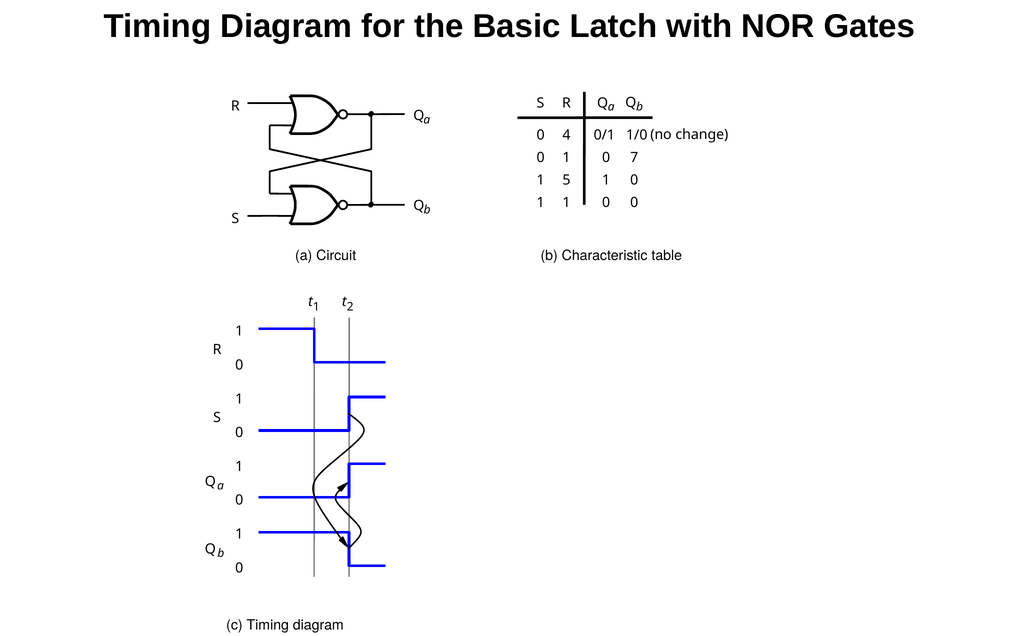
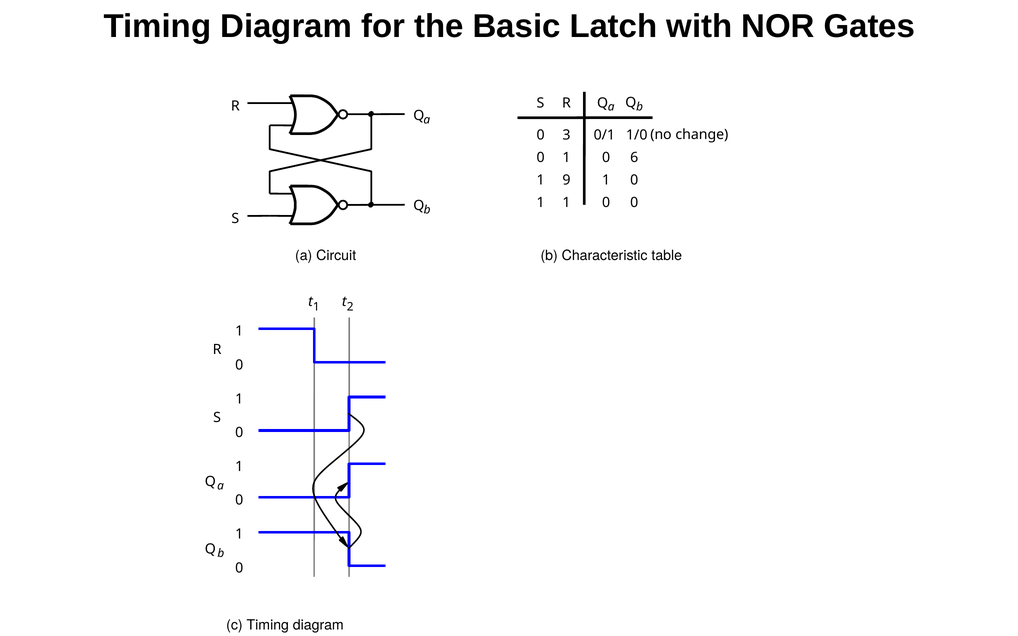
0 4: 4 -> 3
0 7: 7 -> 6
1 5: 5 -> 9
